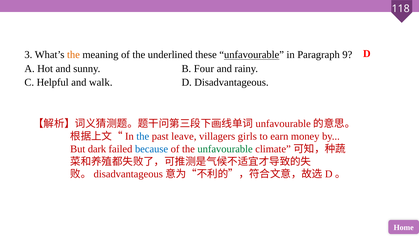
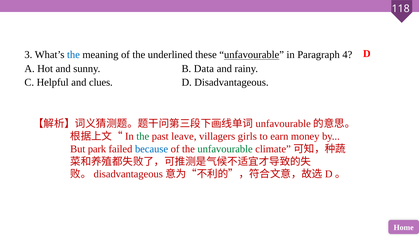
the at (73, 55) colour: orange -> blue
9: 9 -> 4
Four: Four -> Data
walk: walk -> clues
the at (143, 136) colour: blue -> green
dark: dark -> park
